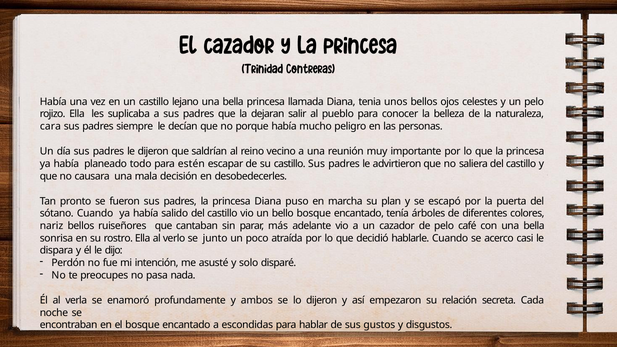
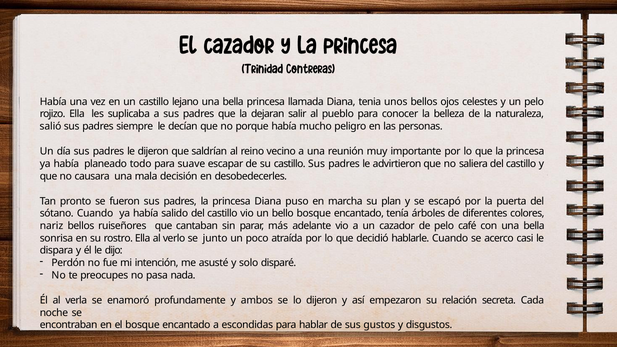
cara: cara -> salió
estén: estén -> suave
